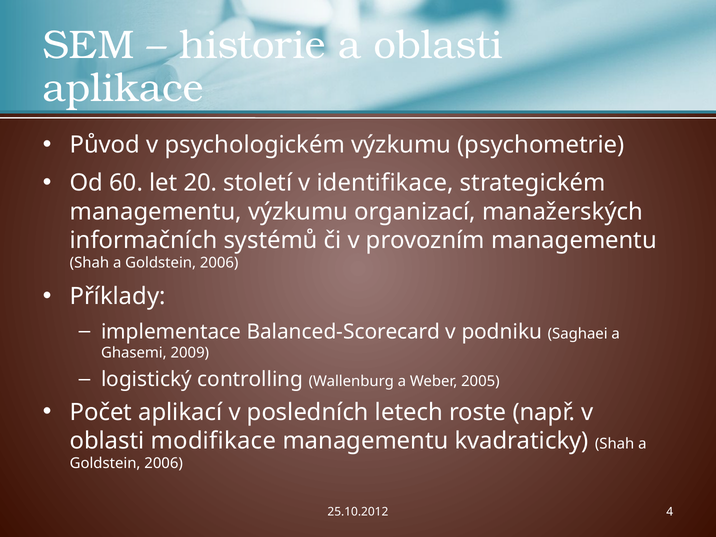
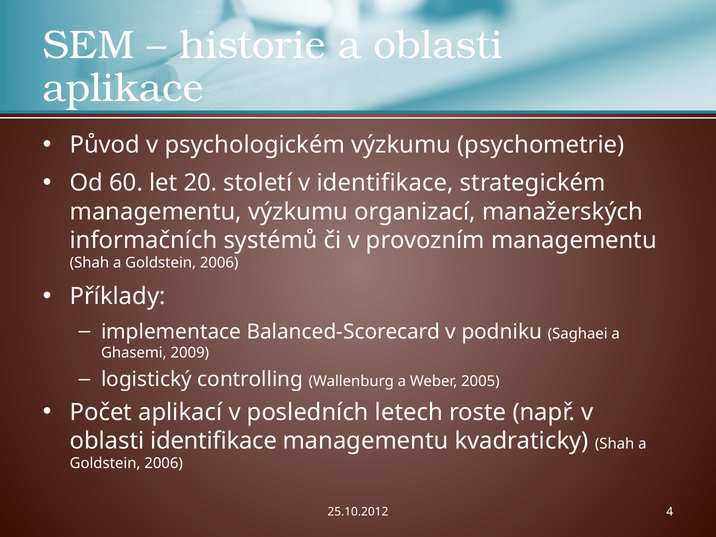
oblasti modifikace: modifikace -> identifikace
